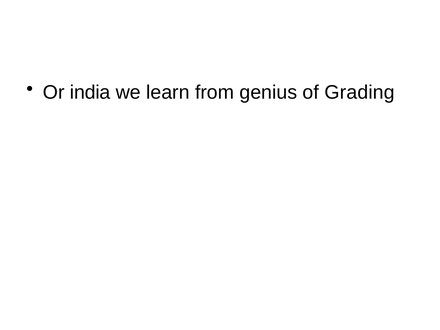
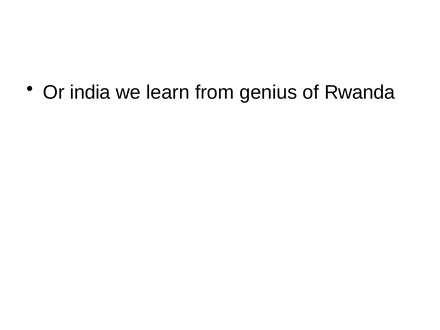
Grading: Grading -> Rwanda
